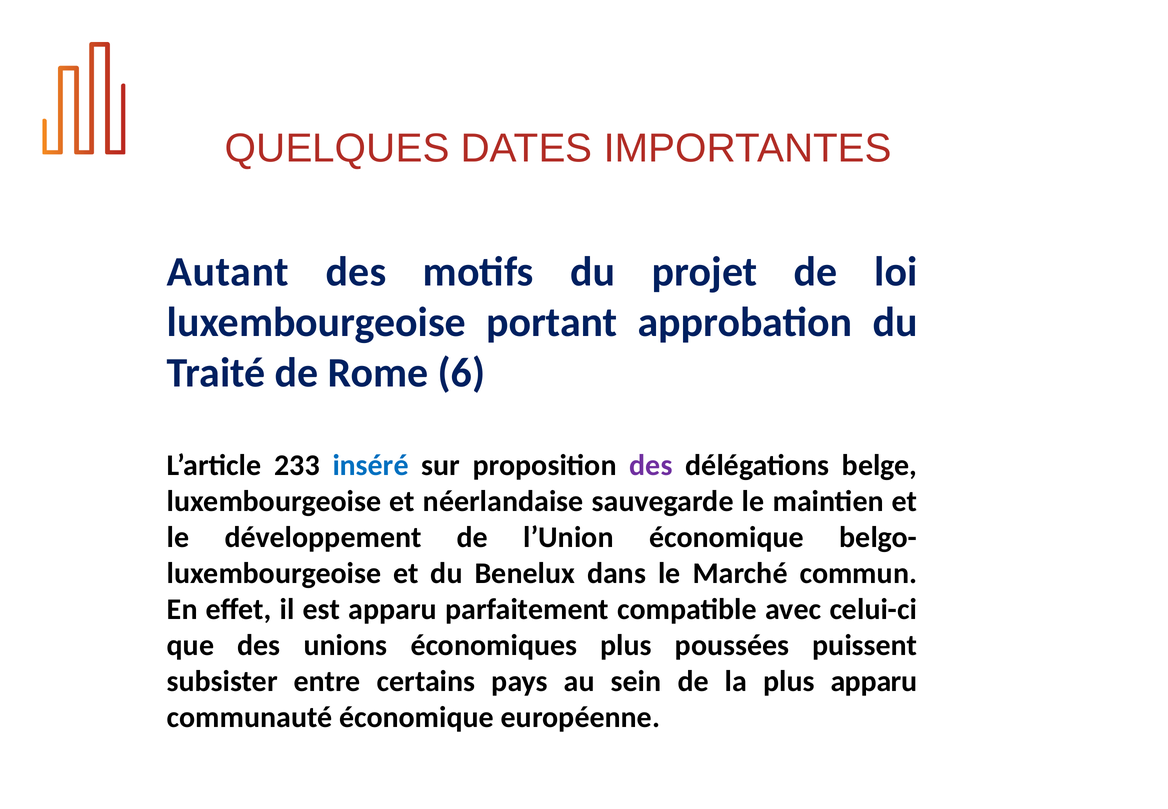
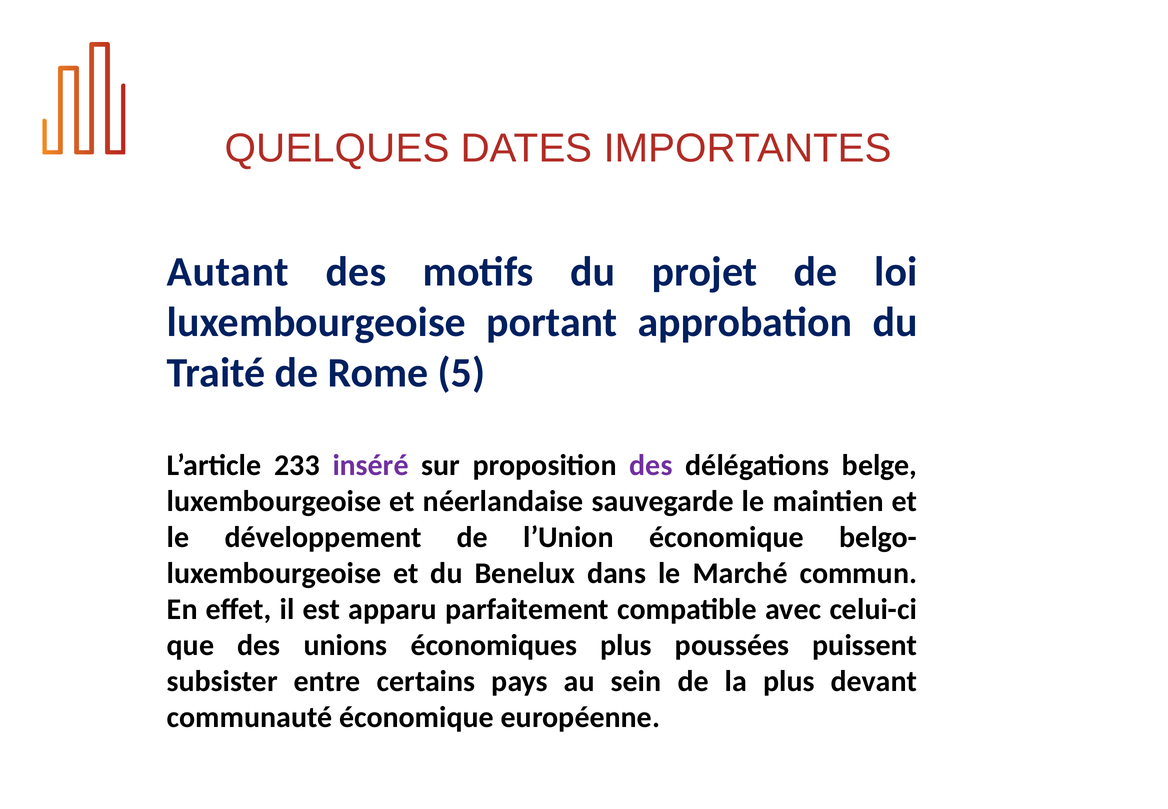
6: 6 -> 5
inséré colour: blue -> purple
plus apparu: apparu -> devant
